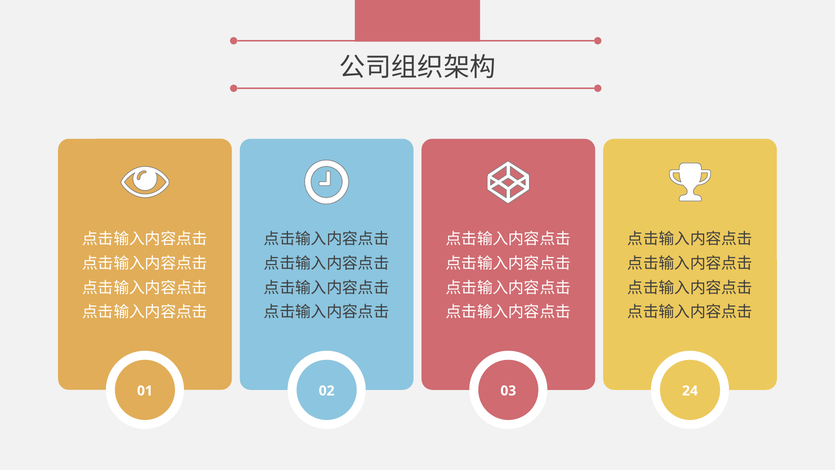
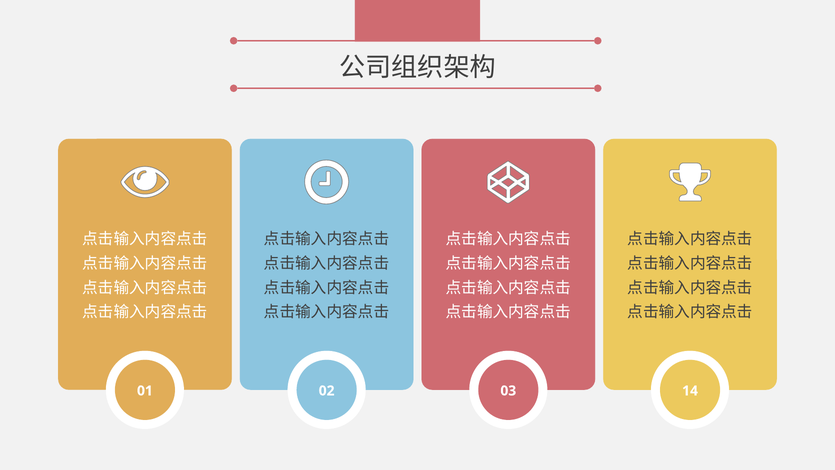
24: 24 -> 14
